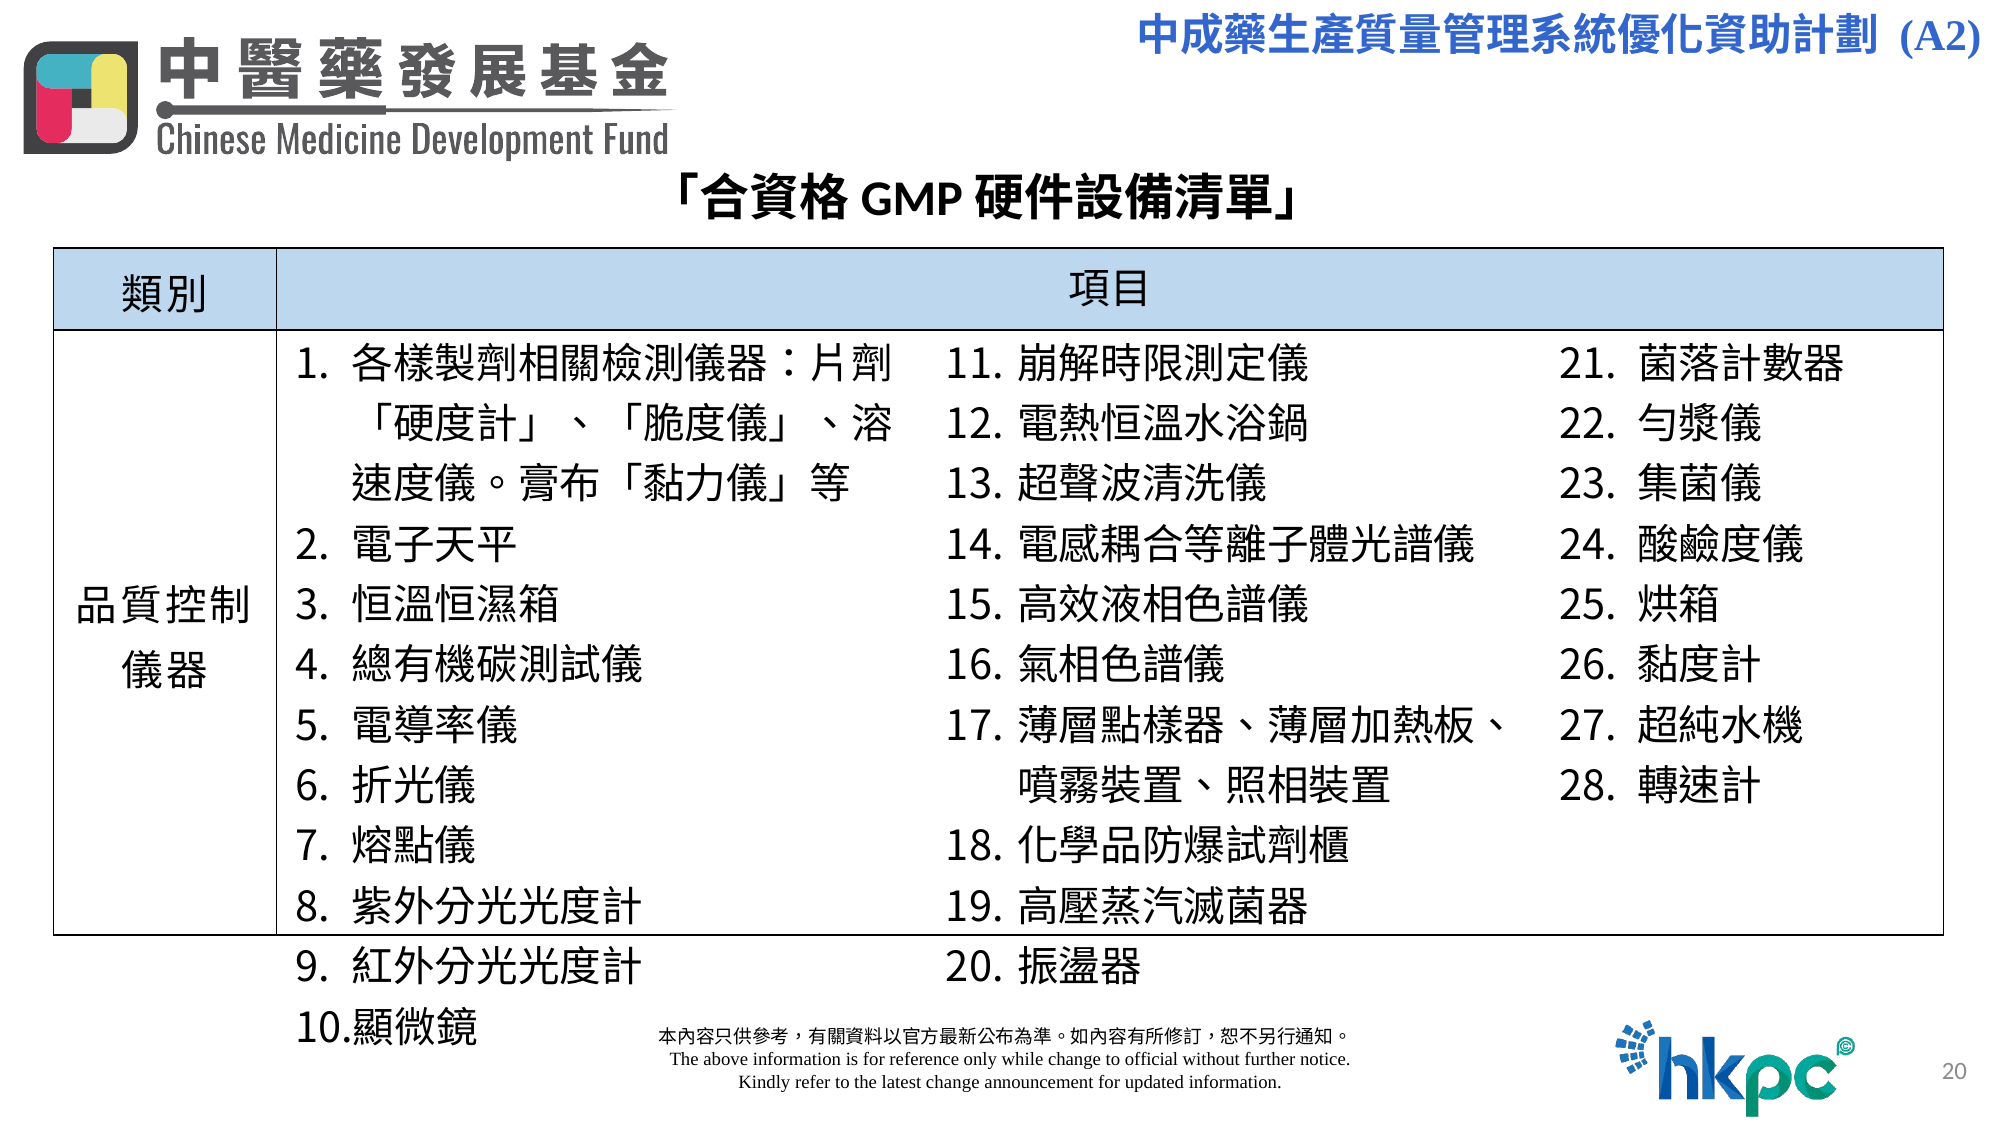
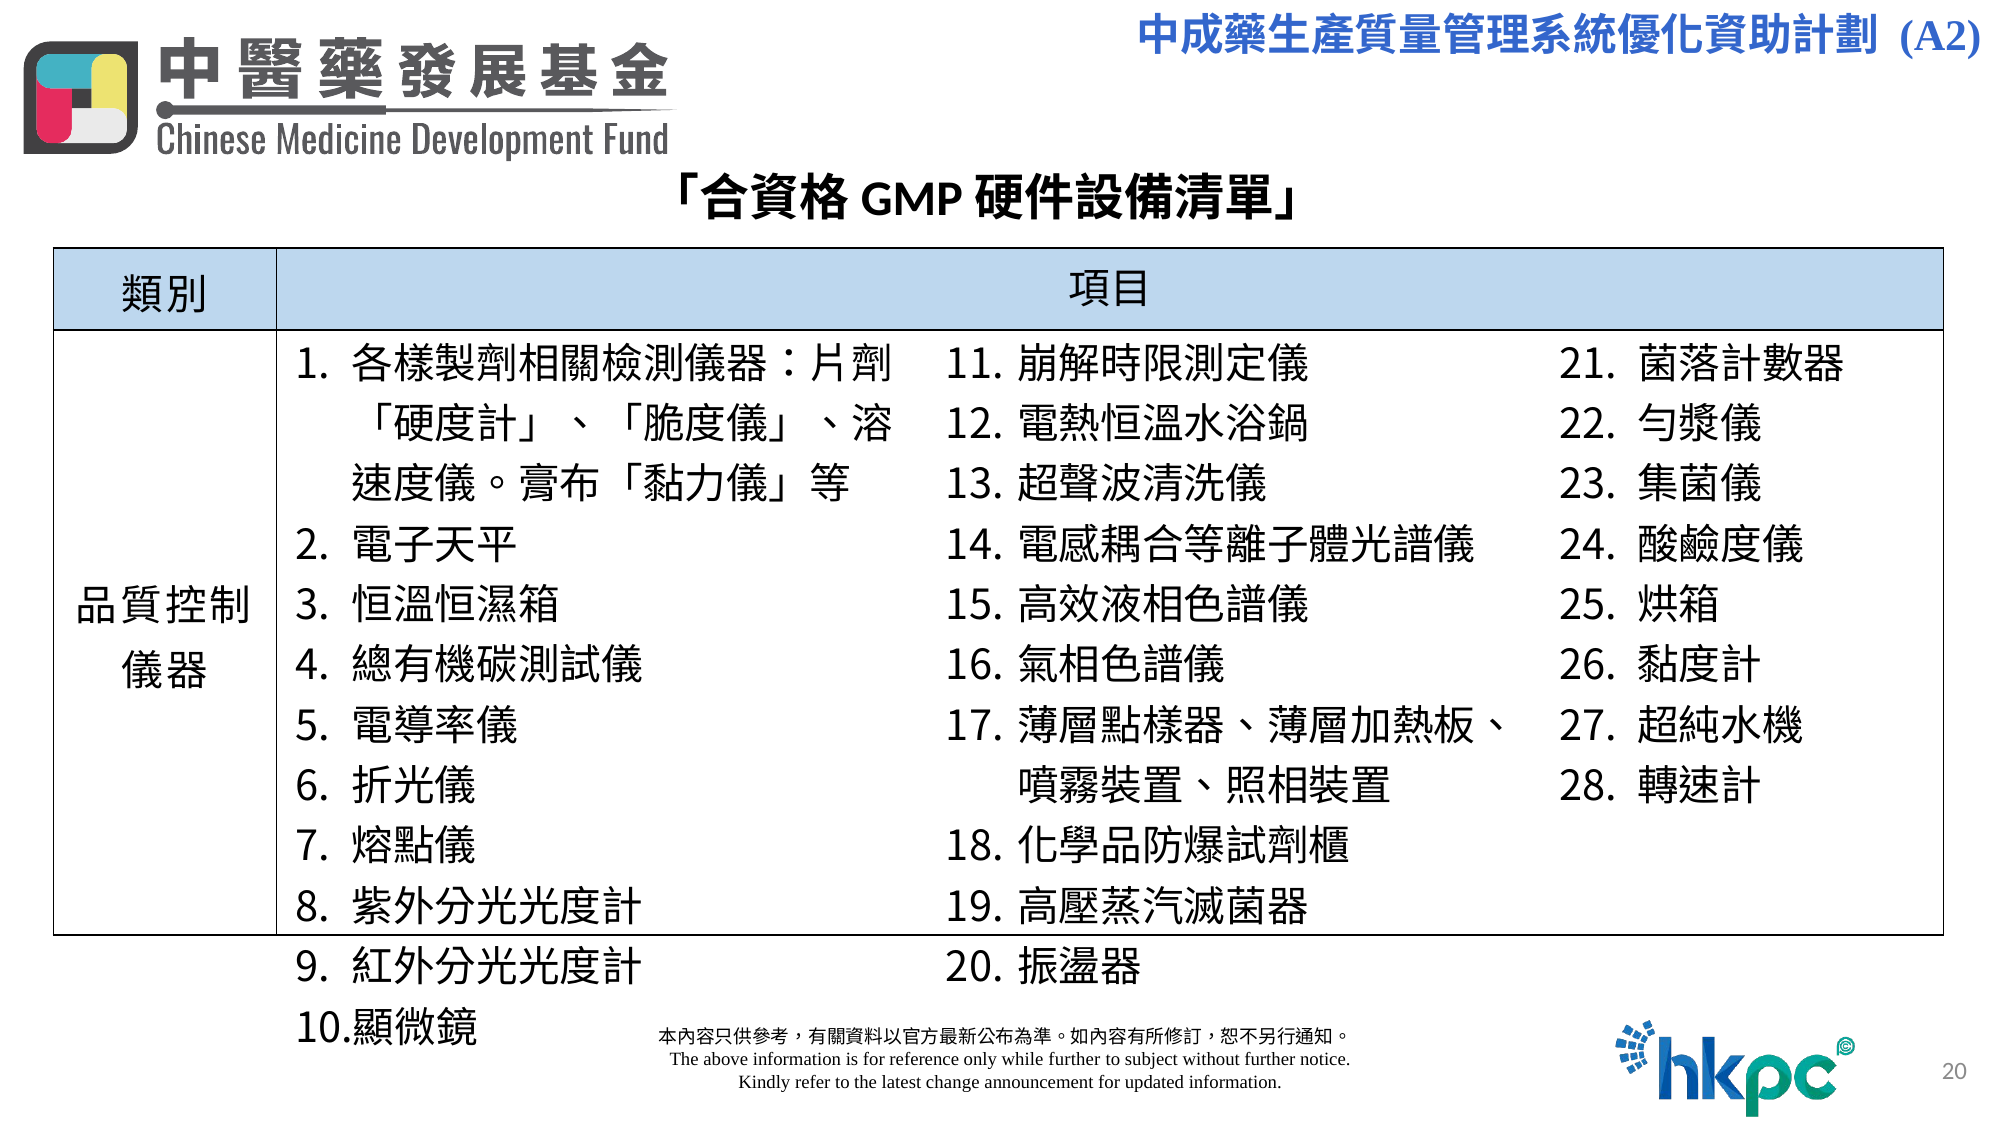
while change: change -> further
official: official -> subject
